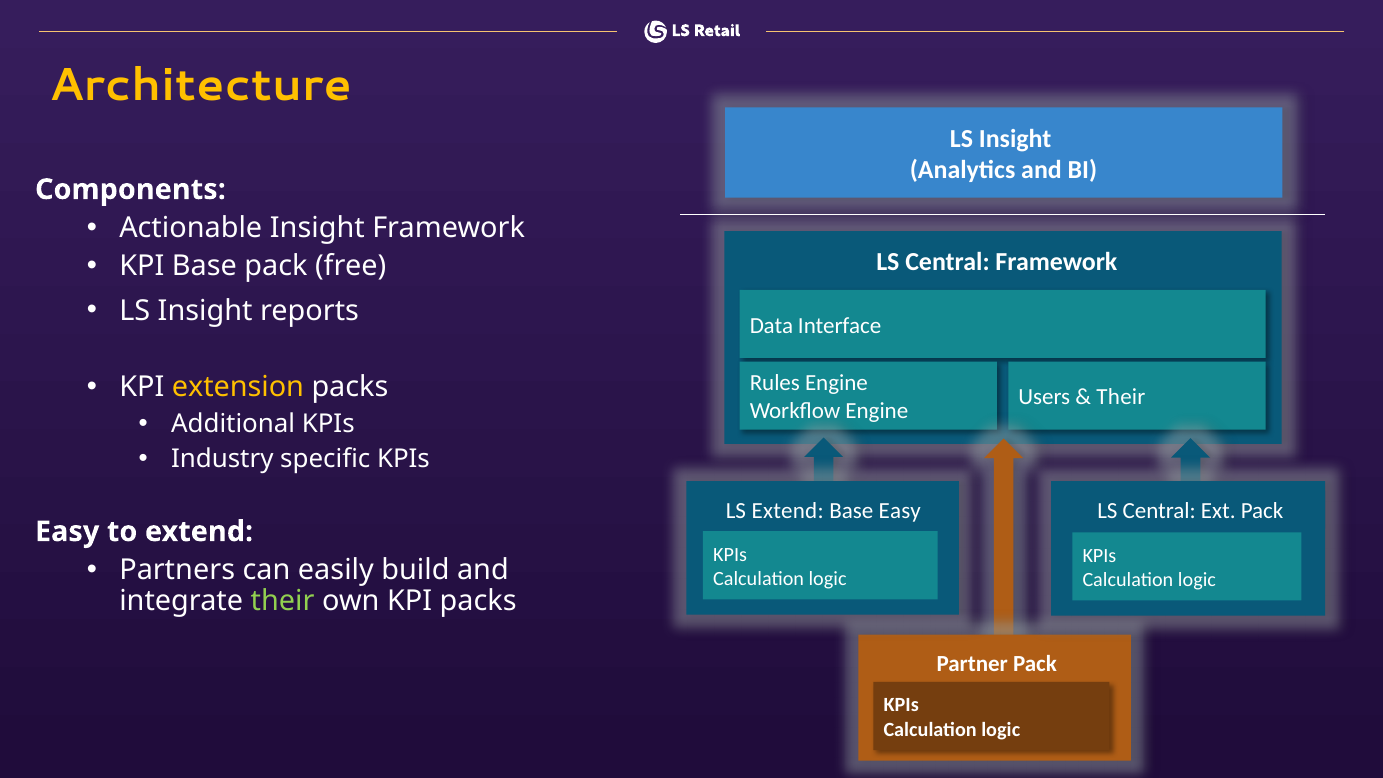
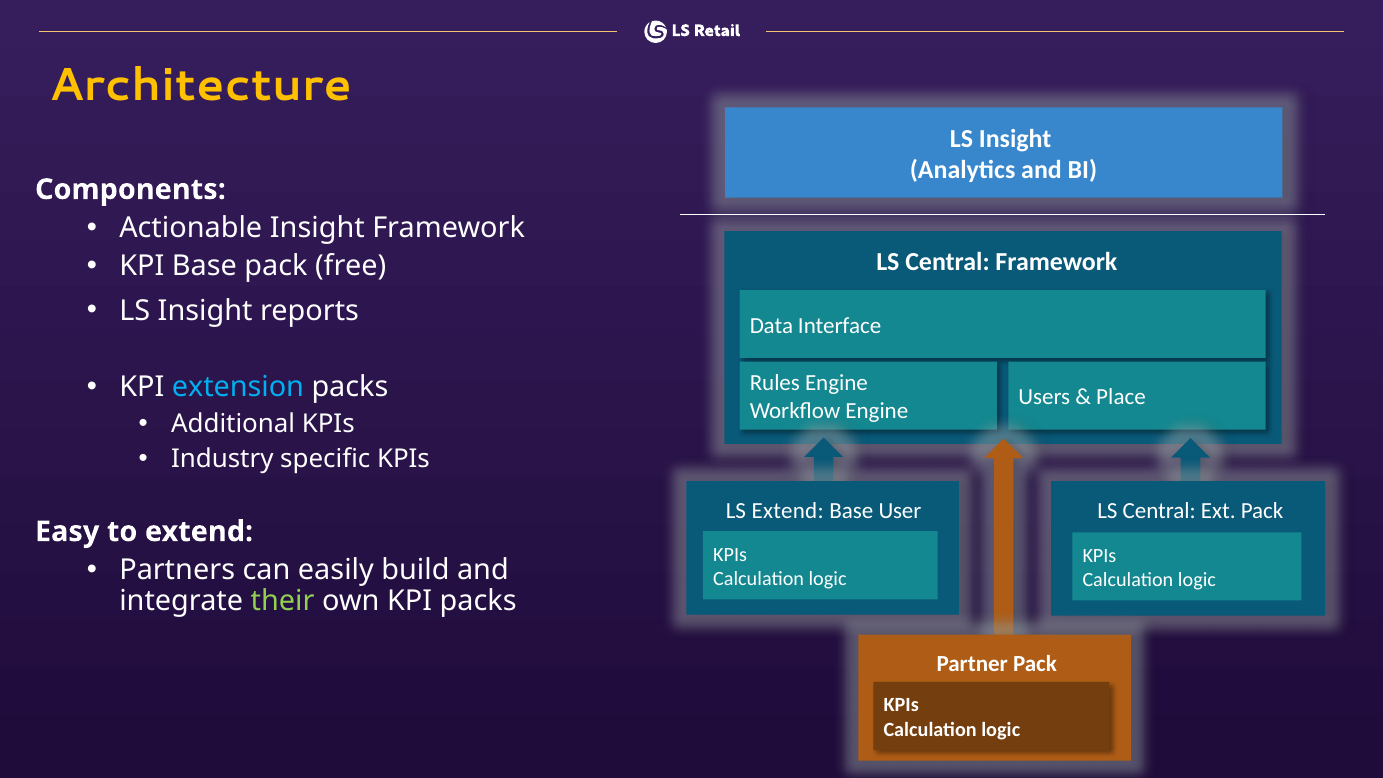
extension colour: yellow -> light blue
Their at (1121, 397): Their -> Place
Base Easy: Easy -> User
